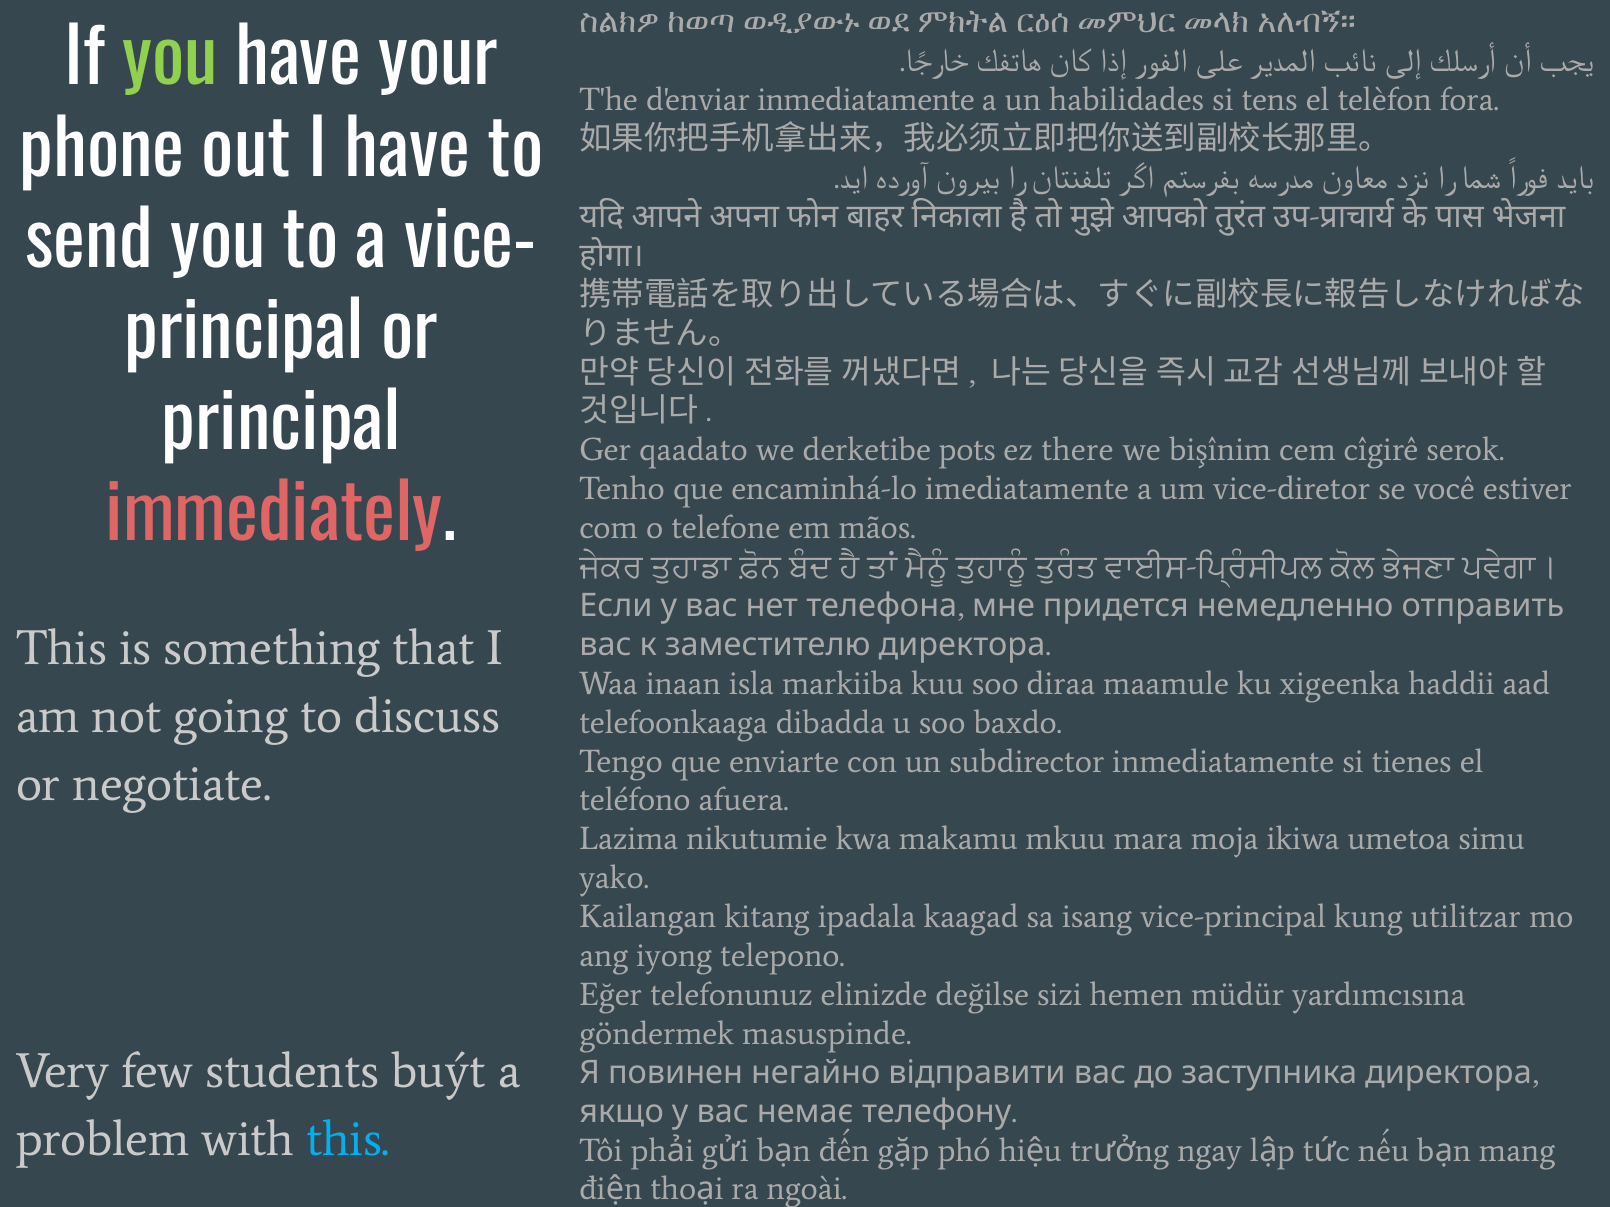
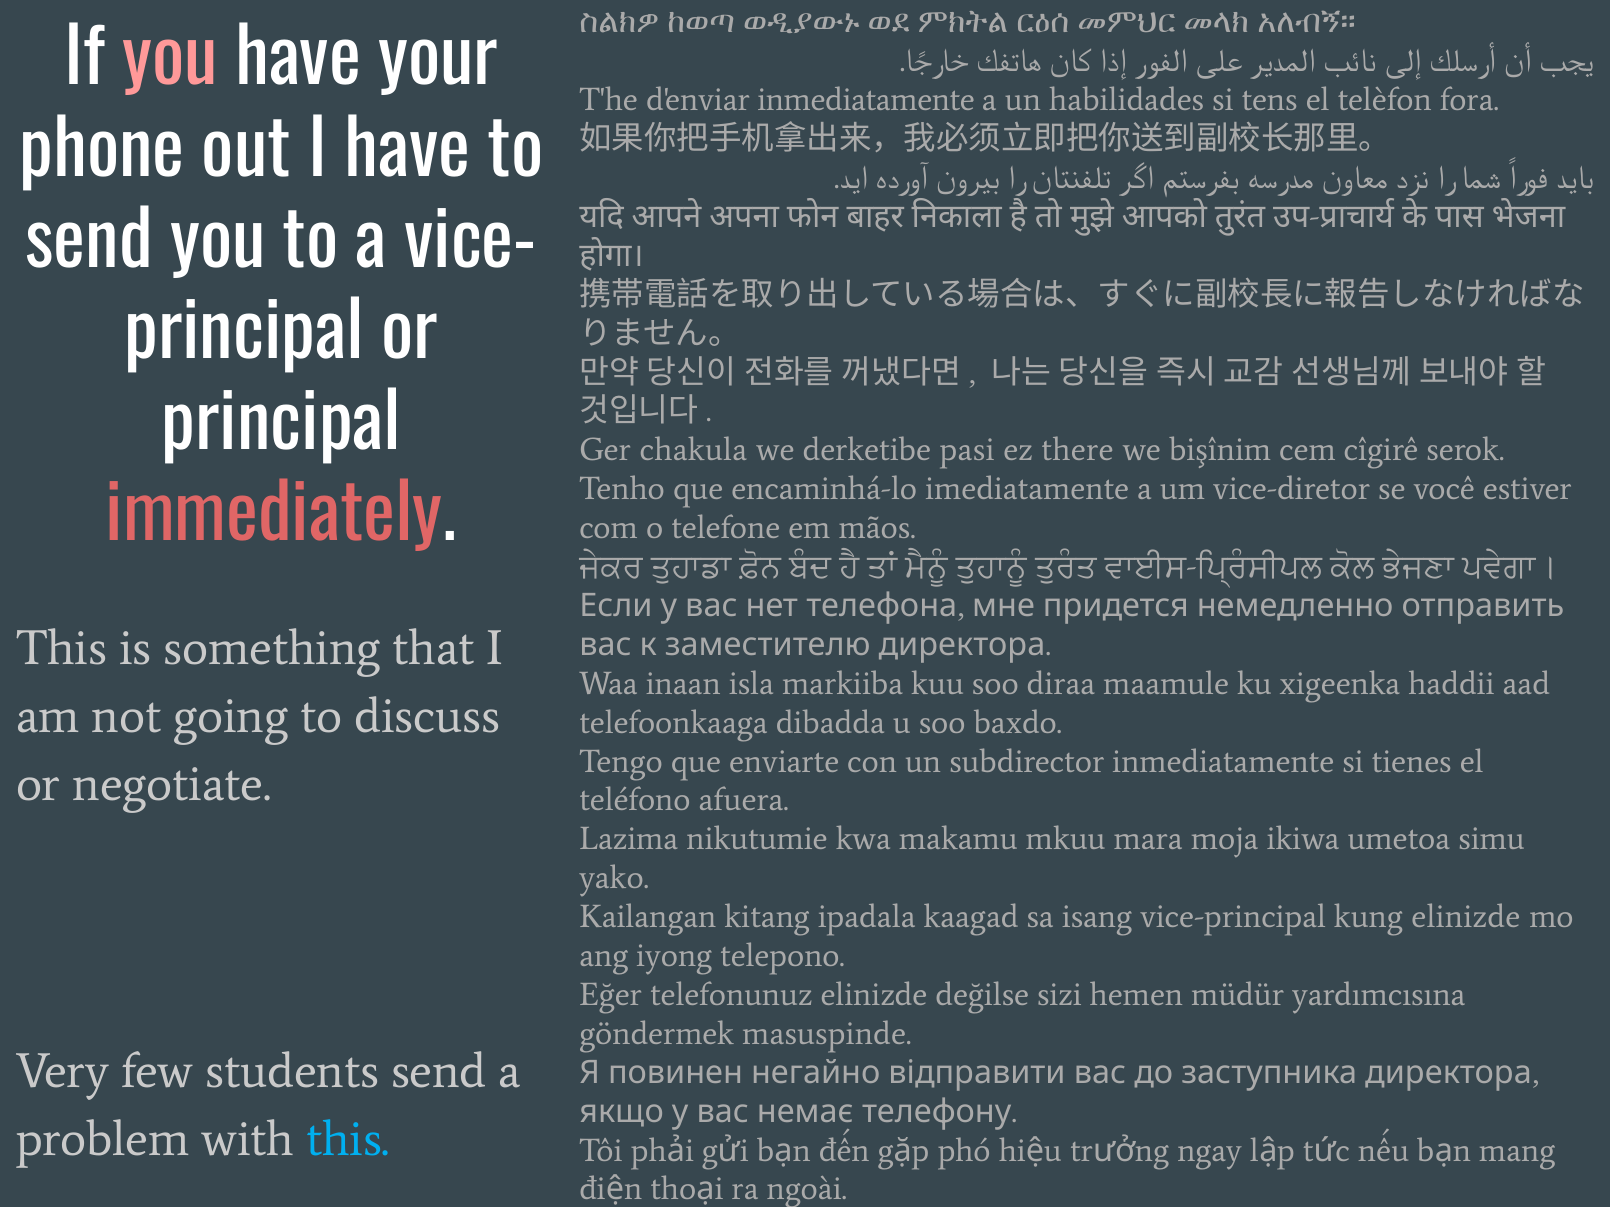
you at (170, 60) colour: light green -> pink
qaadato: qaadato -> chakula
pots: pots -> pasi
kung utilitzar: utilitzar -> elinizde
students buýt: buýt -> send
